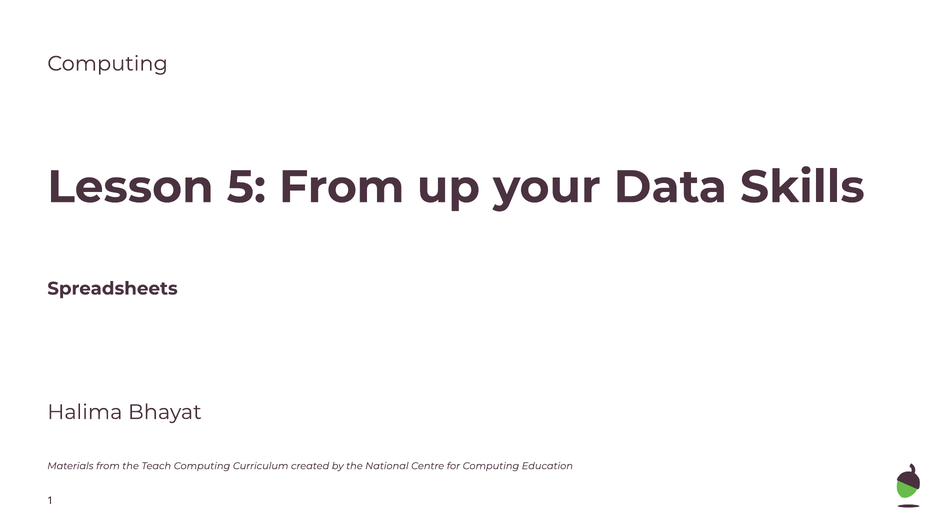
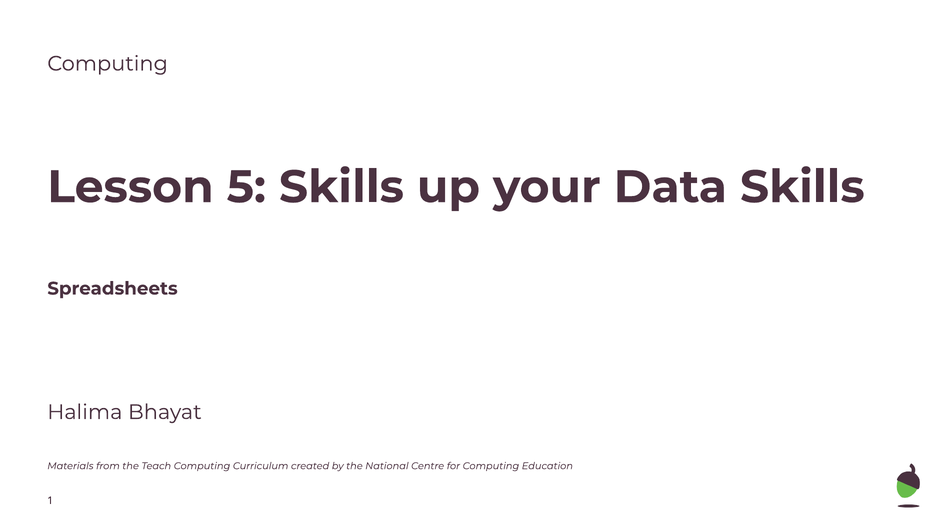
5 From: From -> Skills
